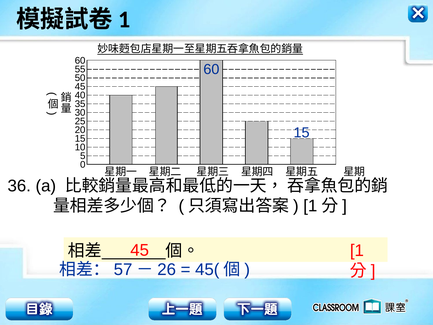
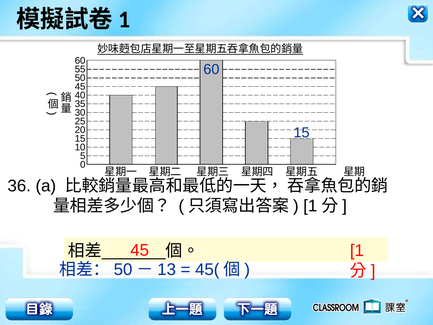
57 at (123, 269): 57 -> 50
26: 26 -> 13
